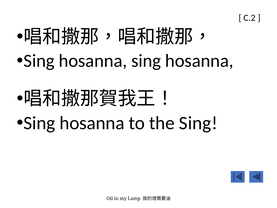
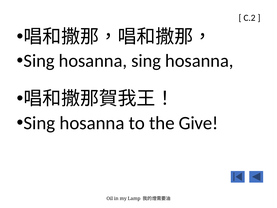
the Sing: Sing -> Give
